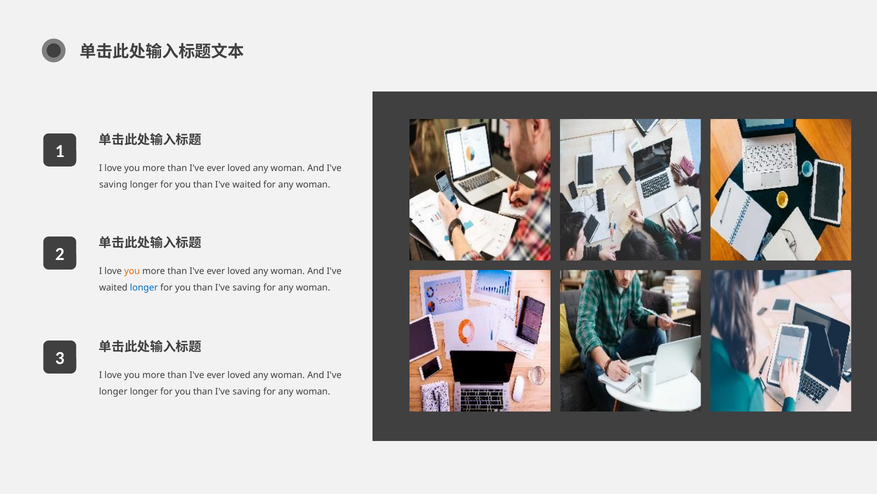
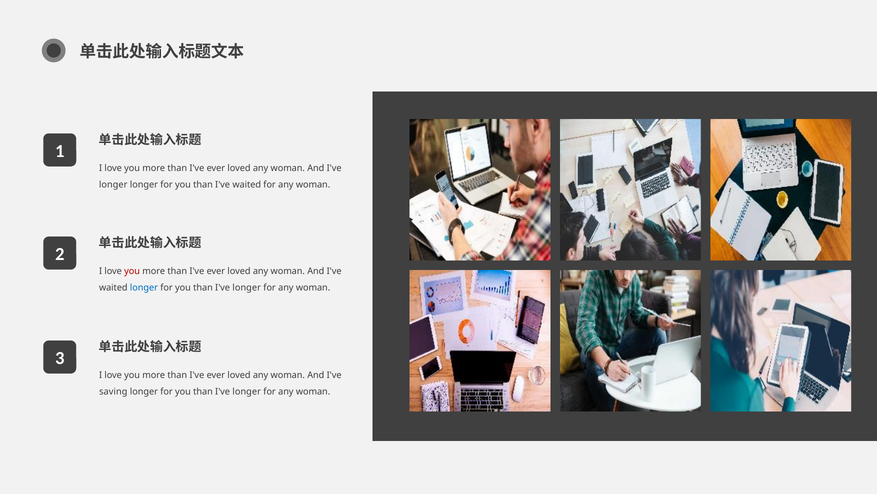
saving at (113, 184): saving -> longer
you at (132, 271) colour: orange -> red
saving at (247, 287): saving -> longer
longer at (113, 391): longer -> saving
saving at (247, 391): saving -> longer
